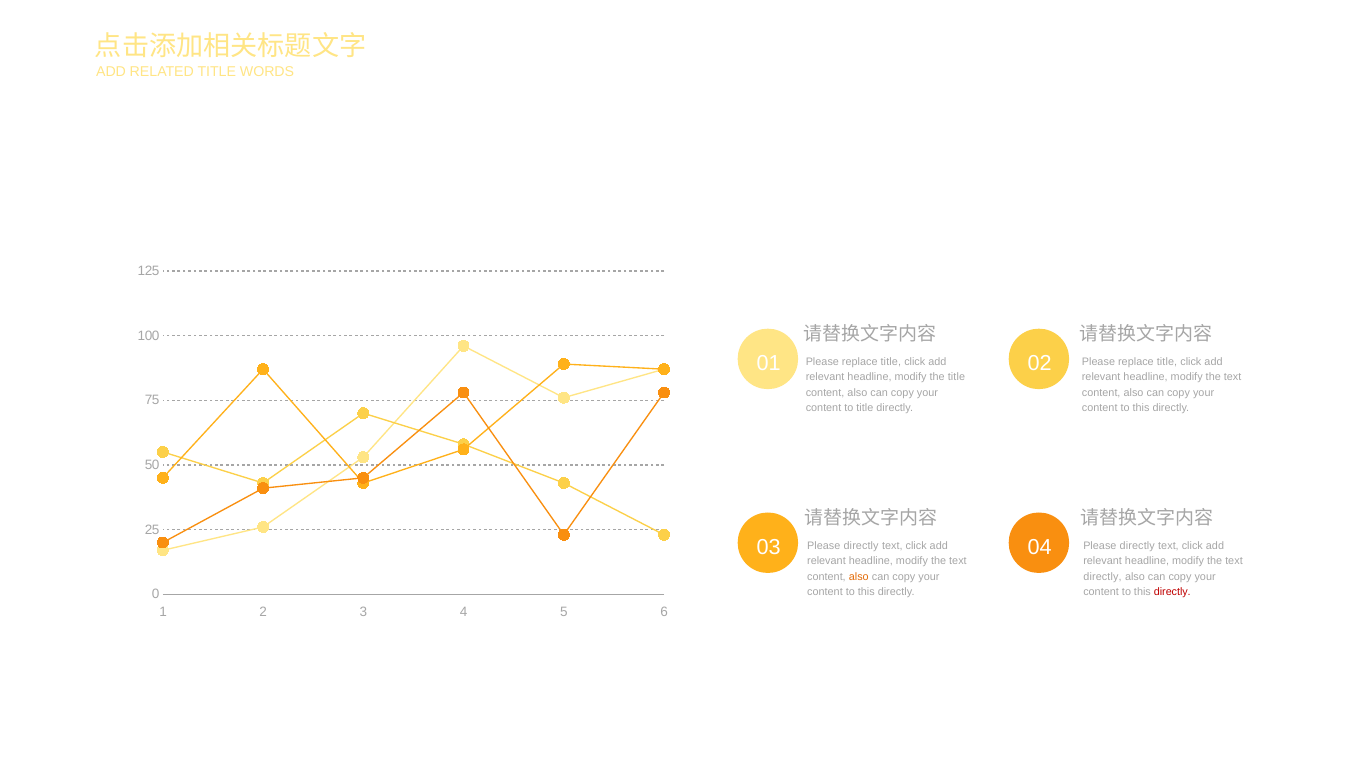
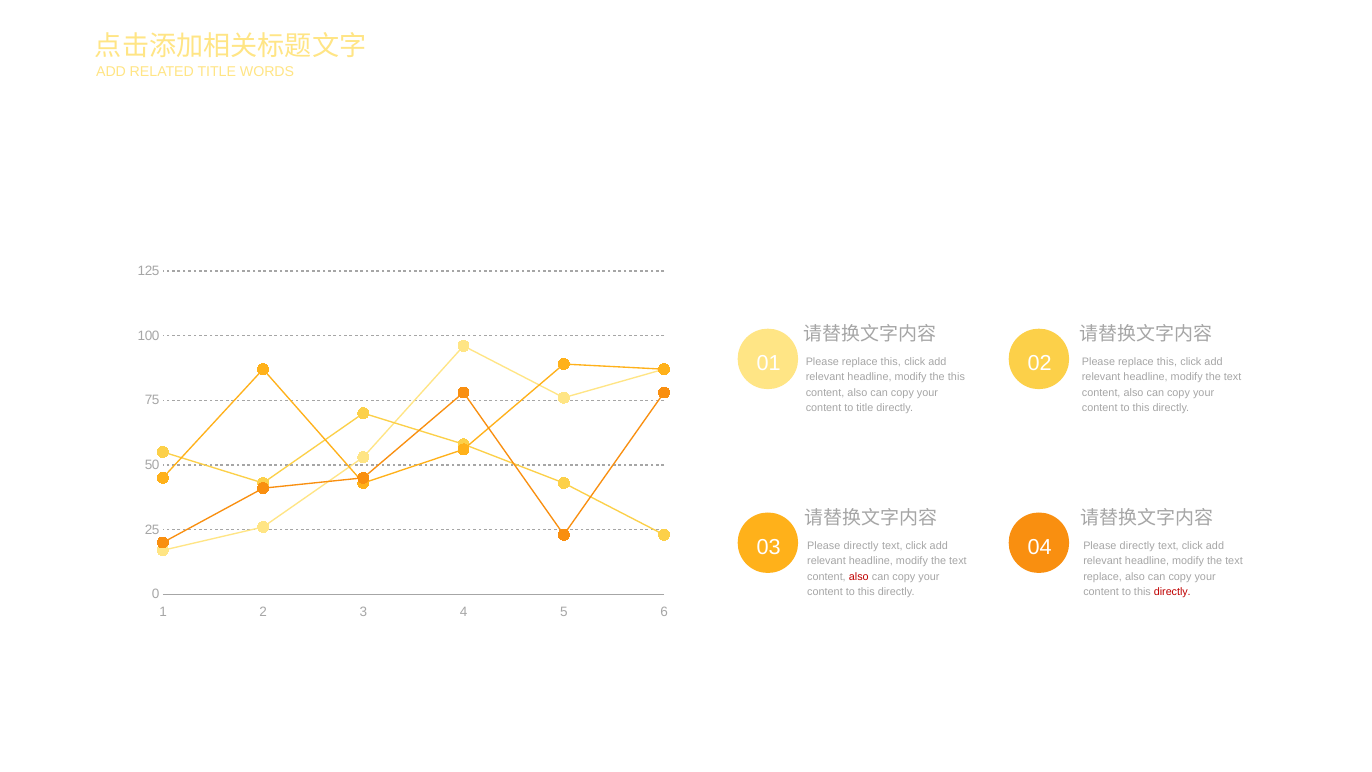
title at (891, 362): title -> this
title at (1167, 362): title -> this
the title: title -> this
also at (859, 577) colour: orange -> red
directly at (1103, 577): directly -> replace
